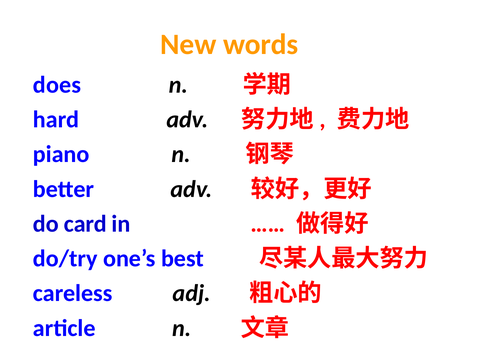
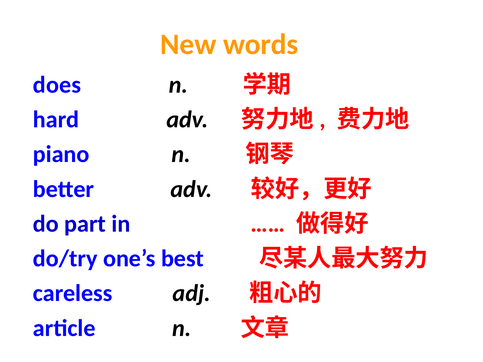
card: card -> part
